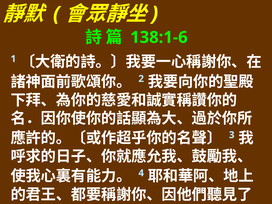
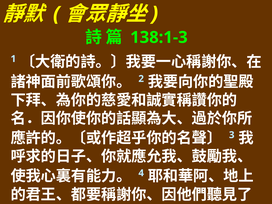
138:1-6: 138:1-6 -> 138:1-3
